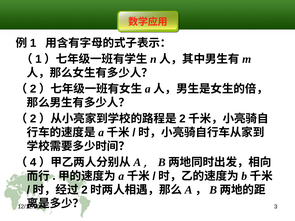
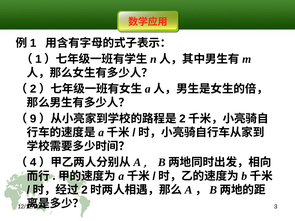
2 at (33, 119): 2 -> 9
